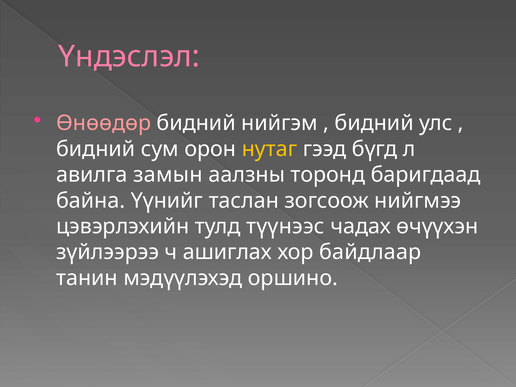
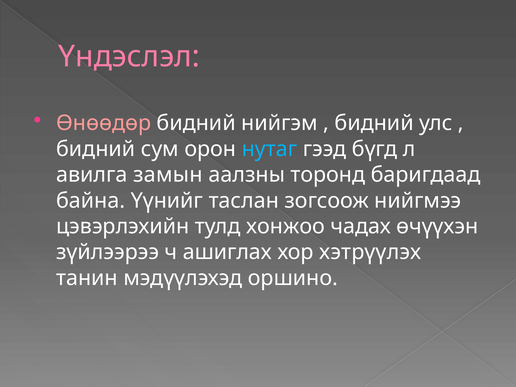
нутаг colour: yellow -> light blue
түүнээс: түүнээс -> хонжоо
байдлаар: байдлаар -> хэтрүүлэх
